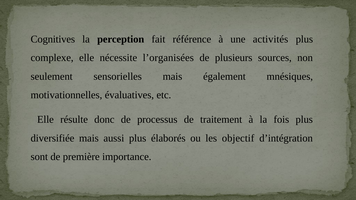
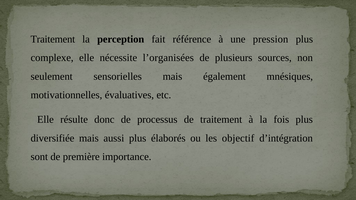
Cognitives at (53, 39): Cognitives -> Traitement
activités: activités -> pression
